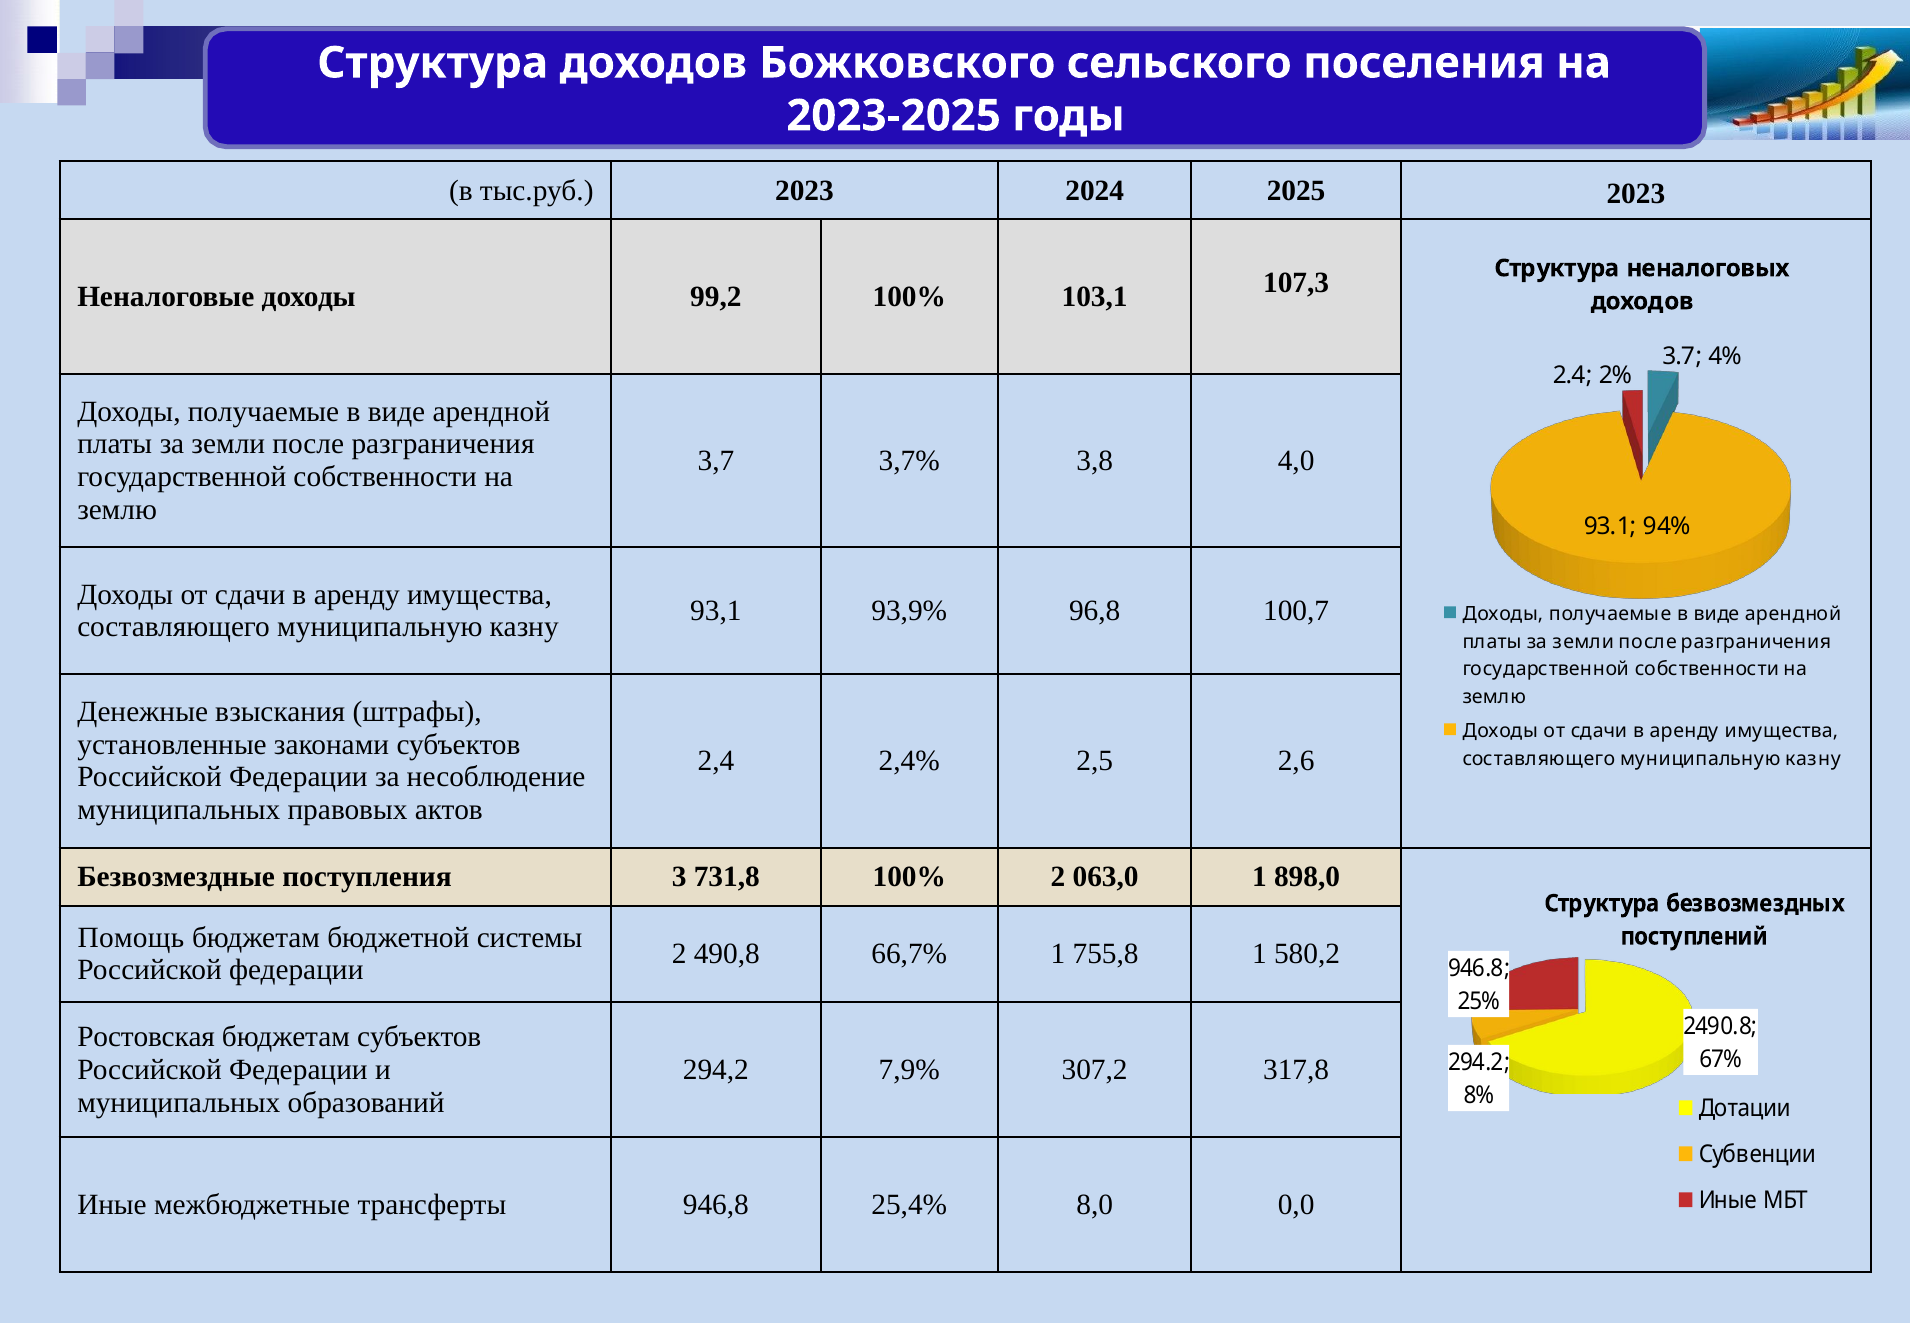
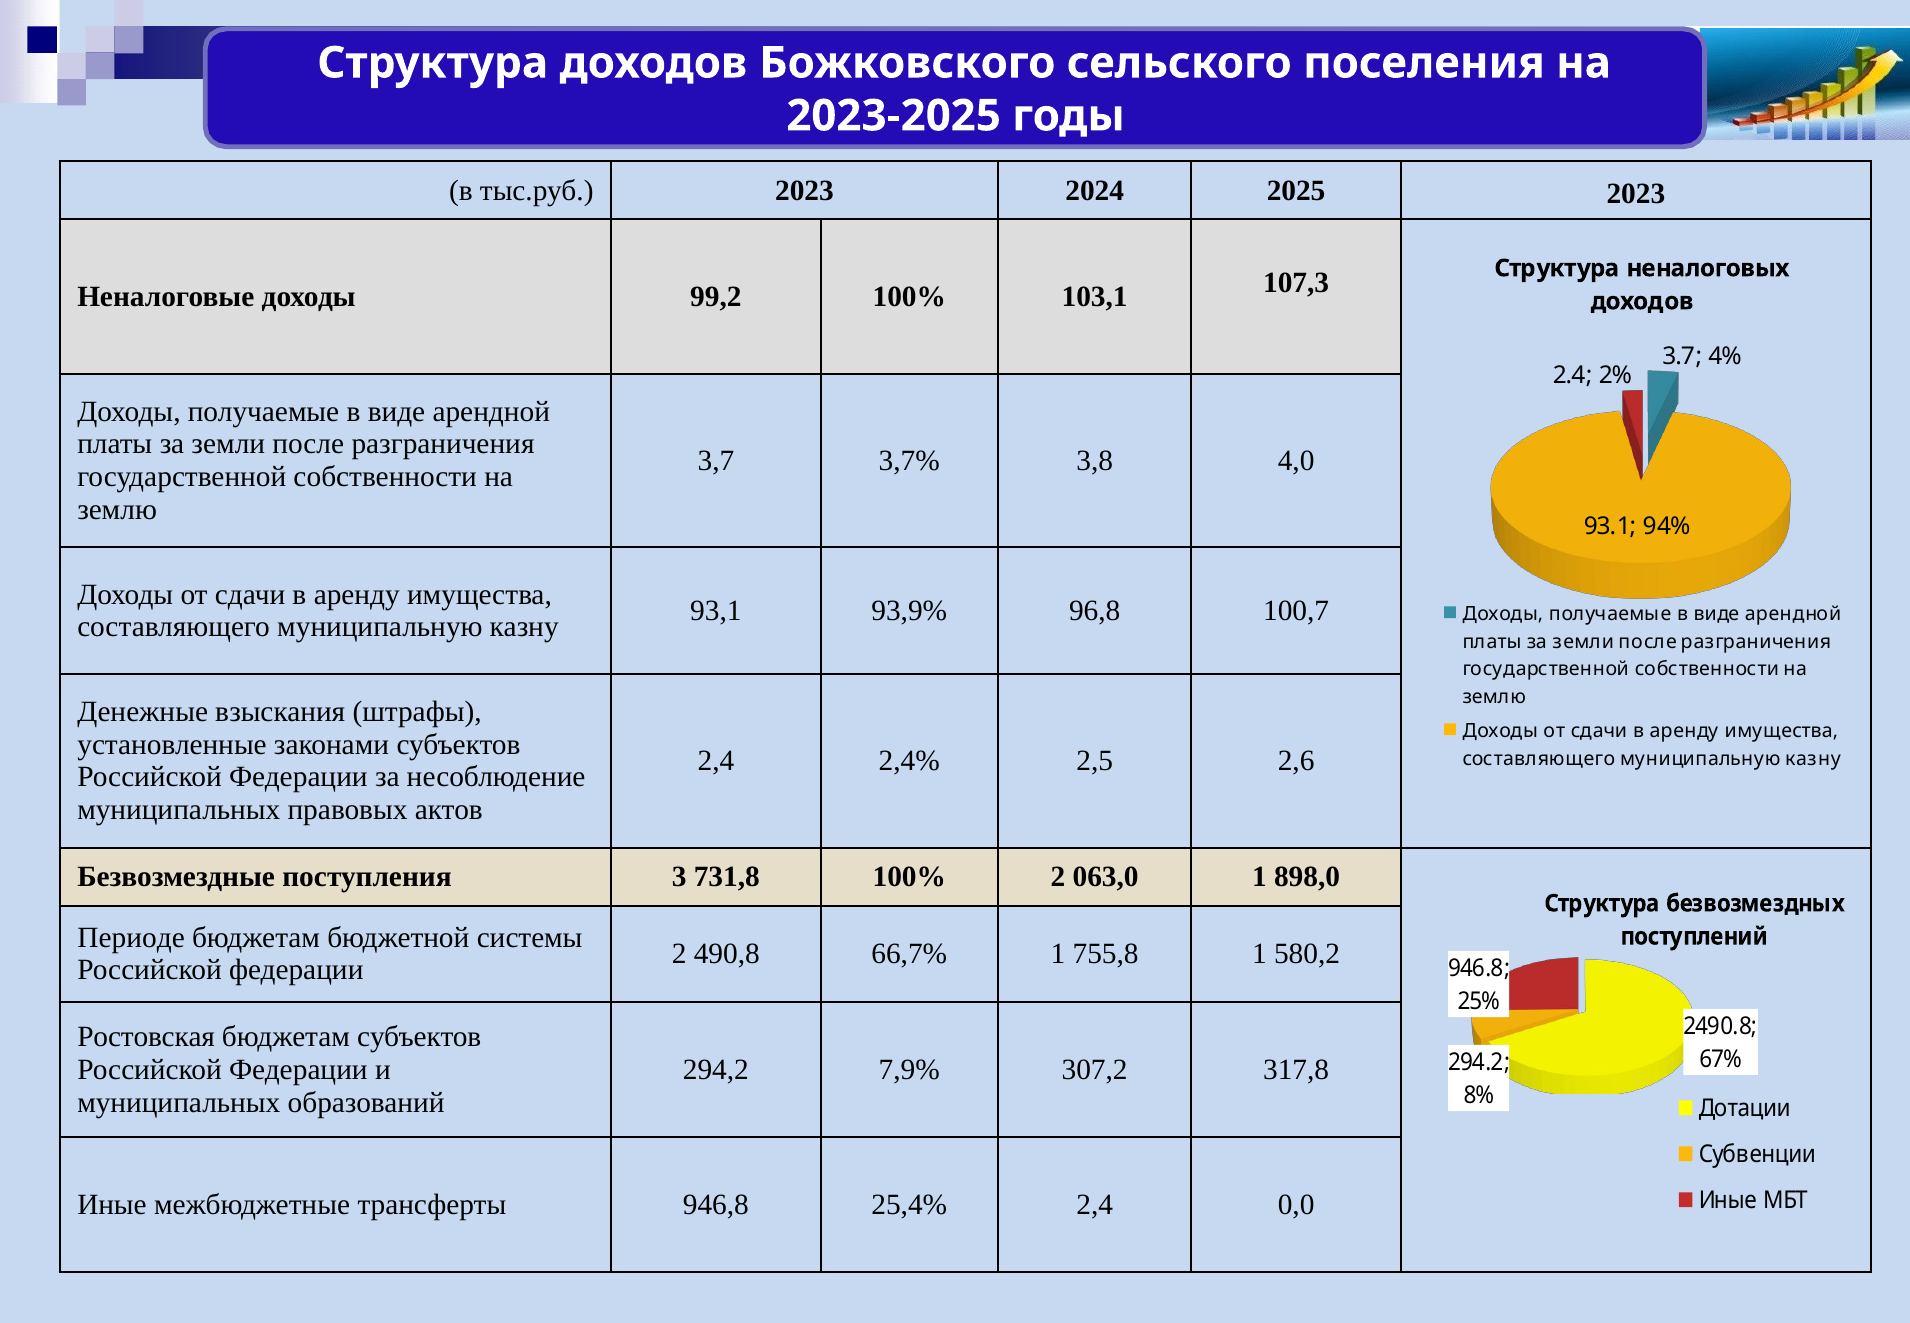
Помощь: Помощь -> Периоде
25,4% 8,0: 8,0 -> 2,4
